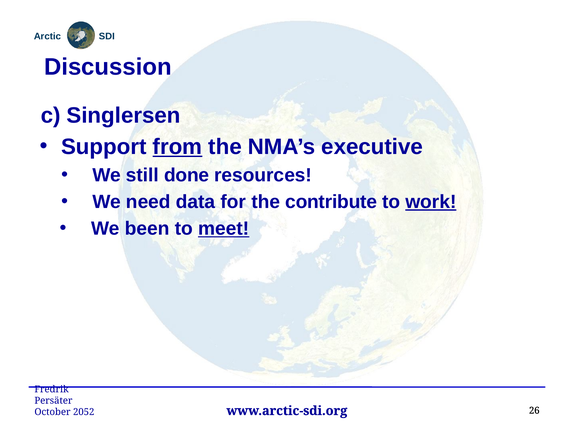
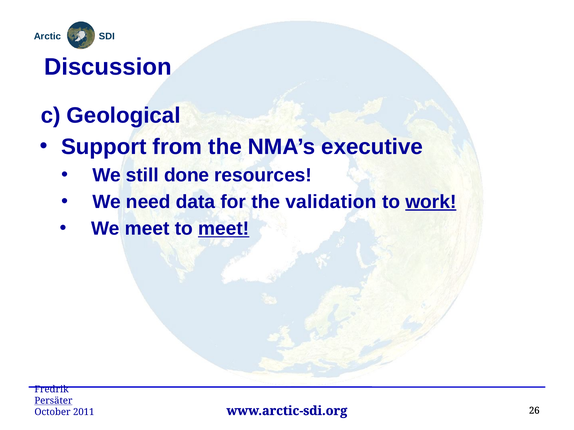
Singlersen: Singlersen -> Geological
from underline: present -> none
contribute: contribute -> validation
We been: been -> meet
Persäter underline: none -> present
2052: 2052 -> 2011
